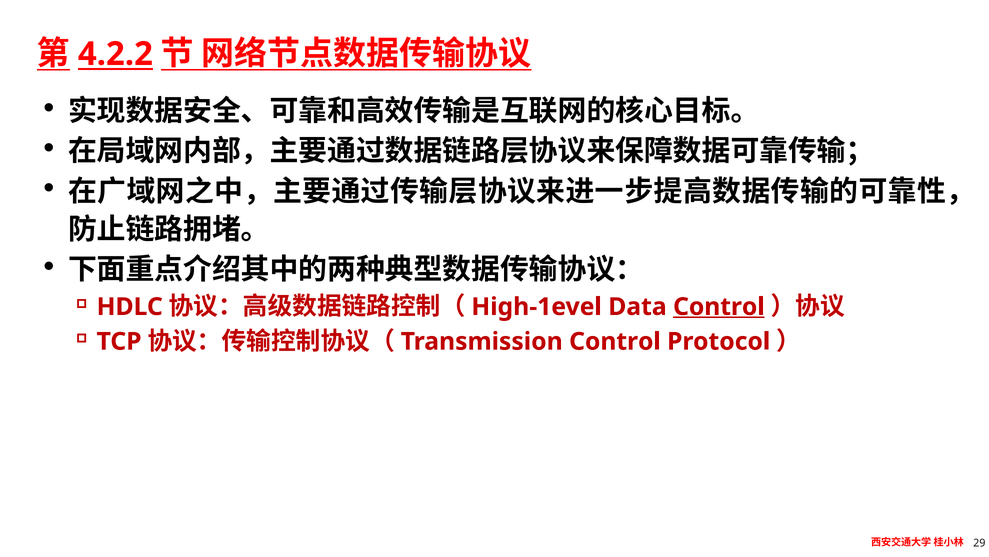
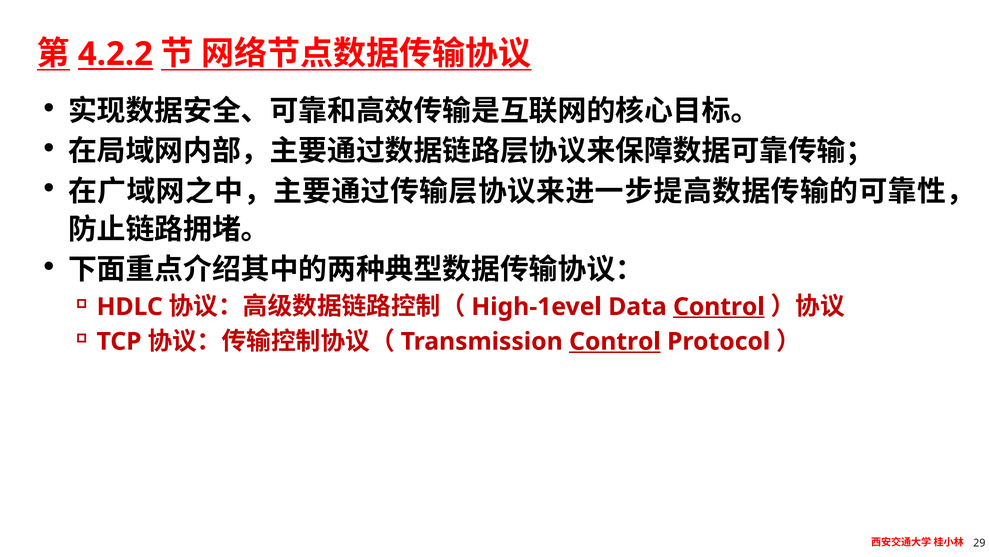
Control at (615, 341) underline: none -> present
